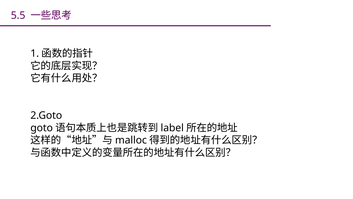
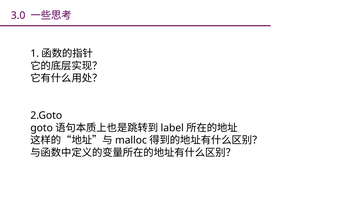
5.5: 5.5 -> 3.0
